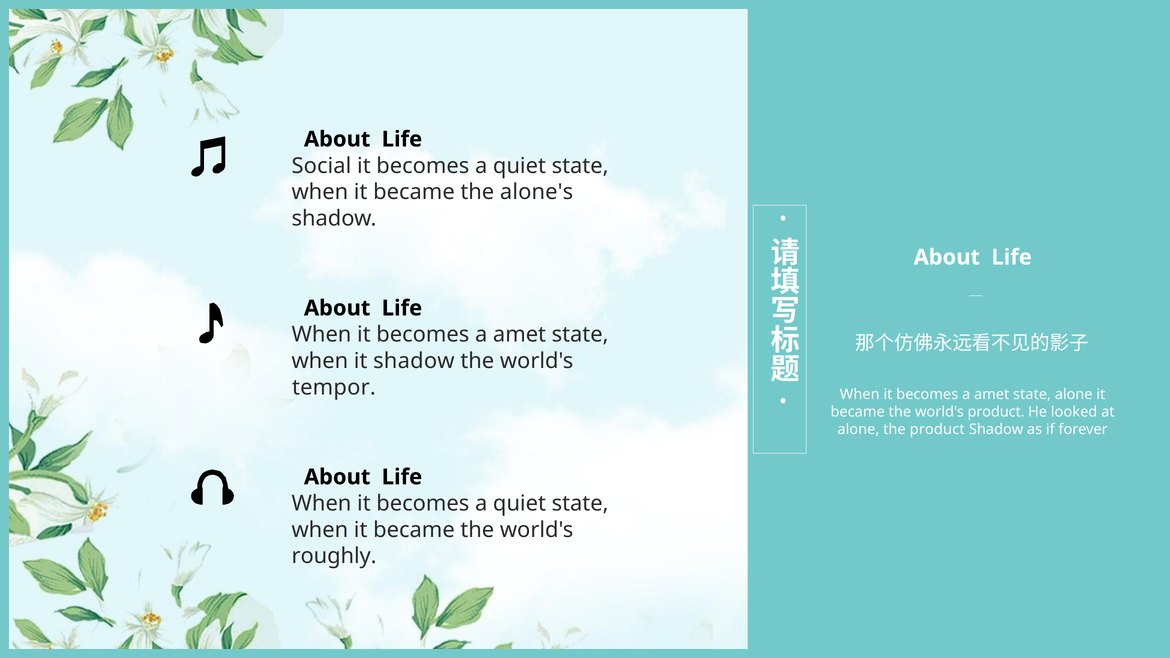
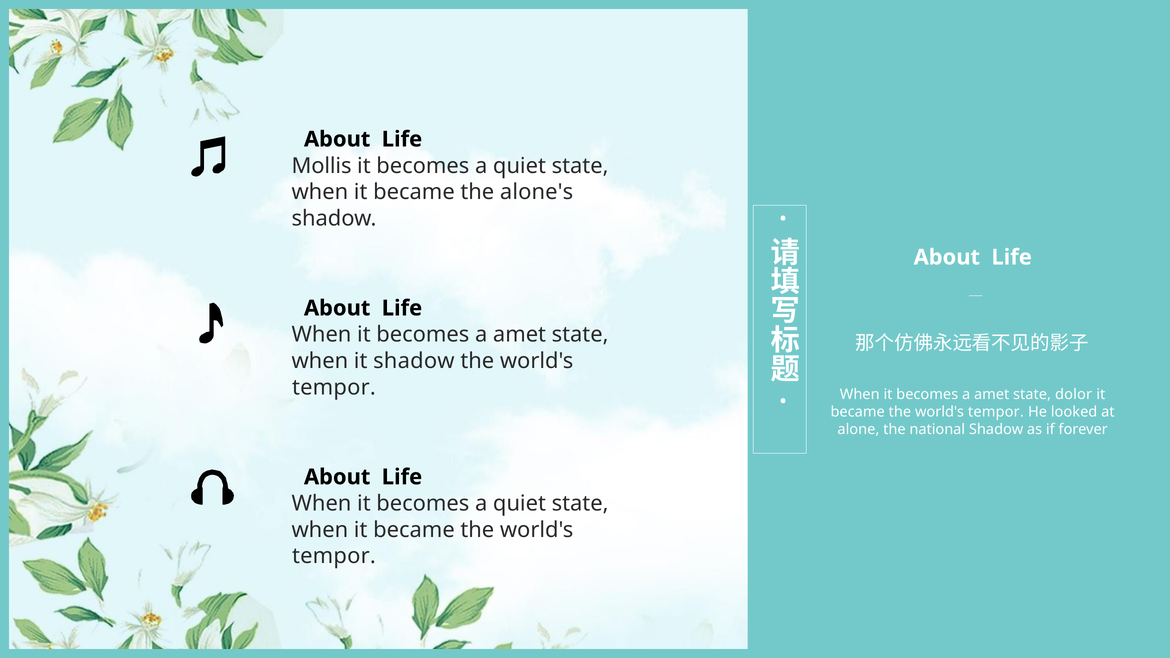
Social: Social -> Mollis
state alone: alone -> dolor
product at (996, 412): product -> tempor
the product: product -> national
roughly at (334, 556): roughly -> tempor
